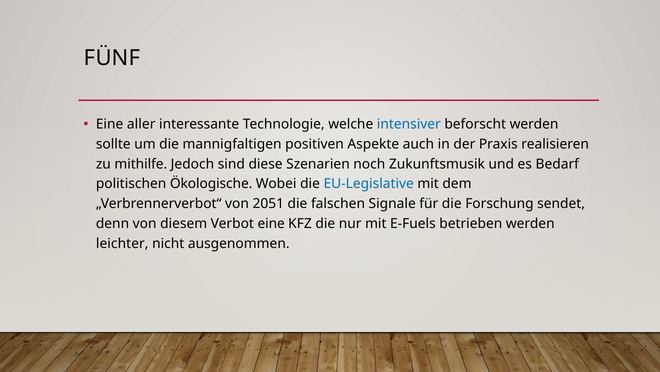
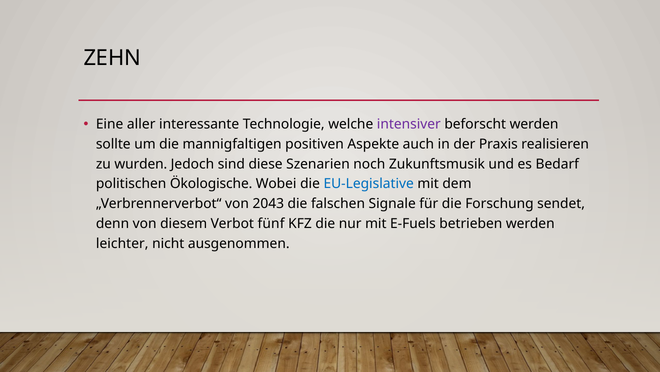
FÜNF: FÜNF -> ZEHN
intensiver colour: blue -> purple
mithilfe: mithilfe -> wurden
2051: 2051 -> 2043
Verbot eine: eine -> fünf
